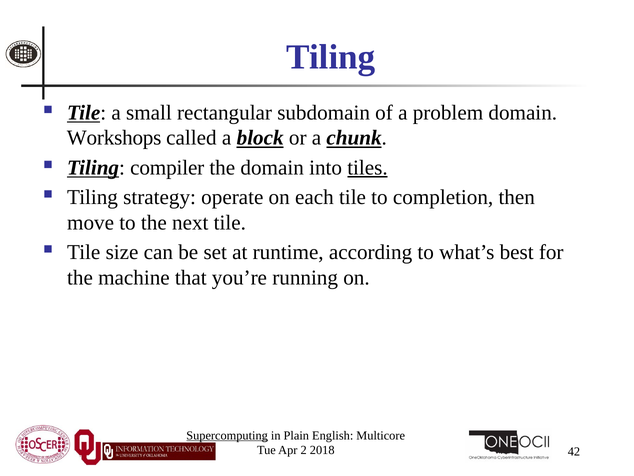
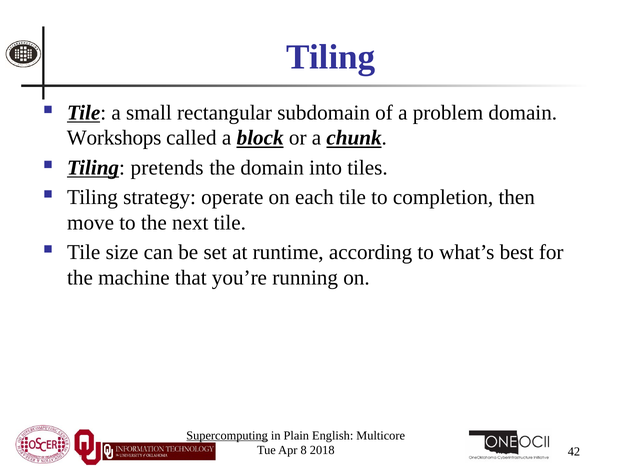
compiler: compiler -> pretends
tiles underline: present -> none
2: 2 -> 8
